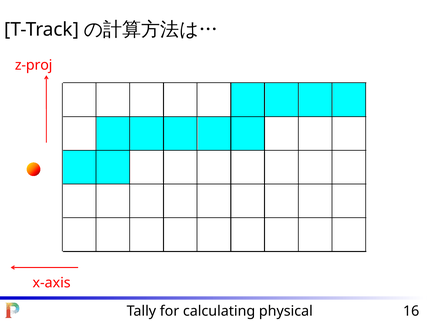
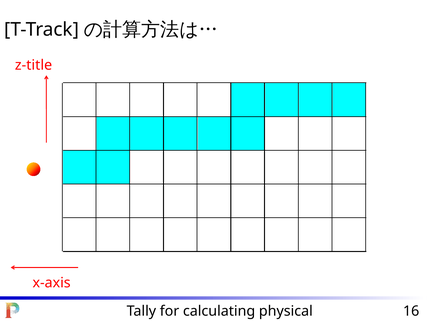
z-proj: z-proj -> z-title
